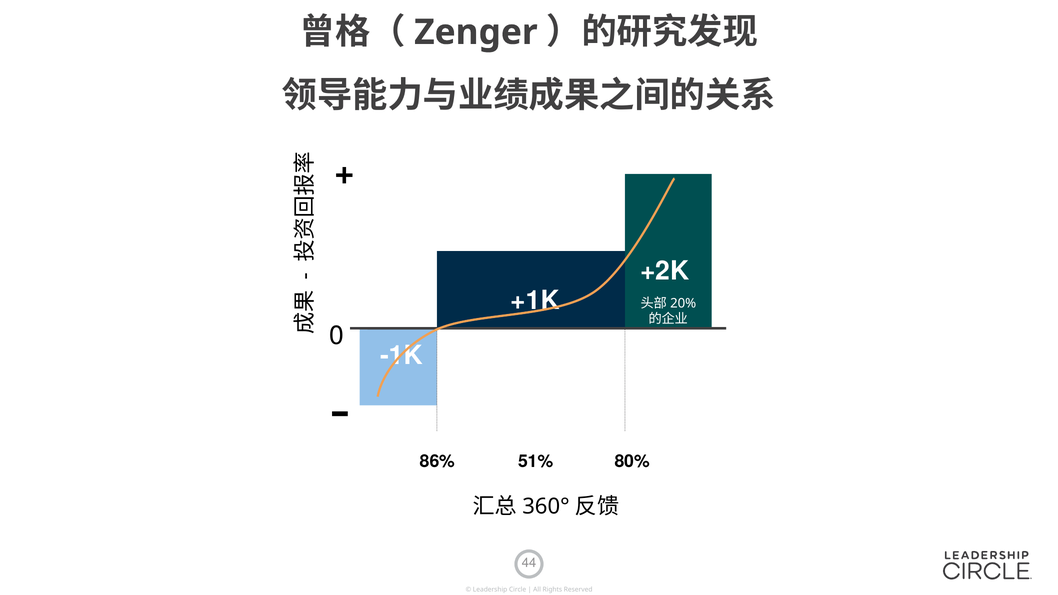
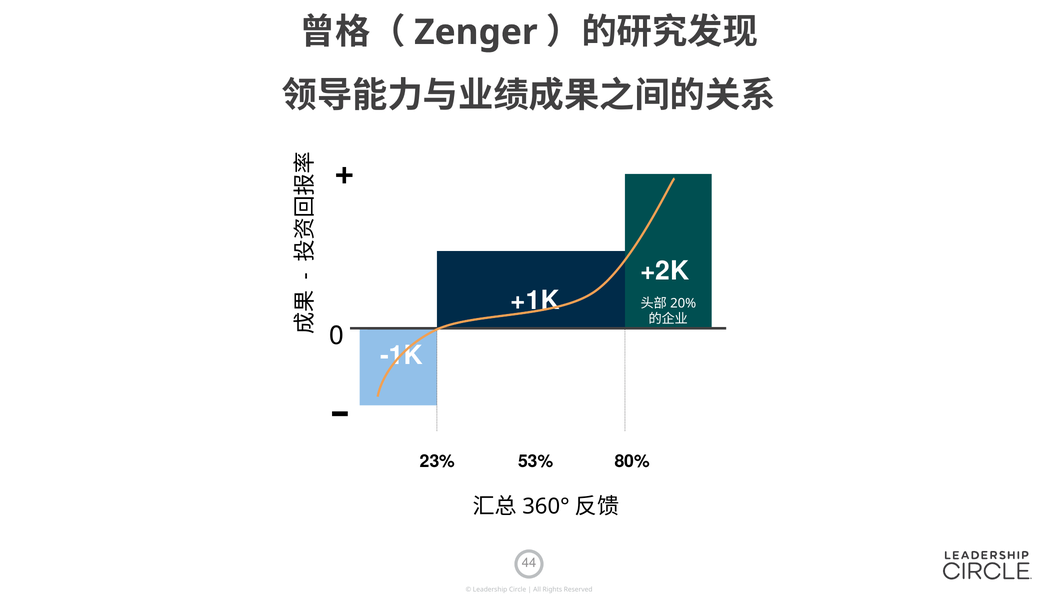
86%: 86% -> 23%
51%: 51% -> 53%
